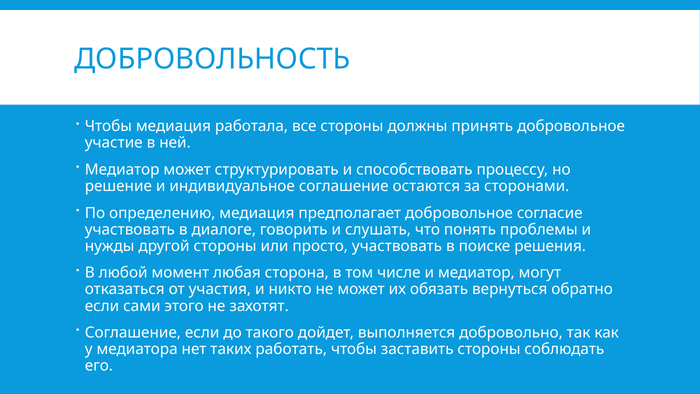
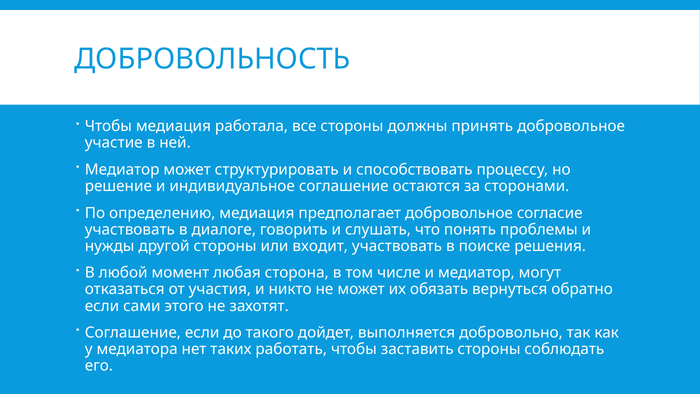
просто: просто -> входит
